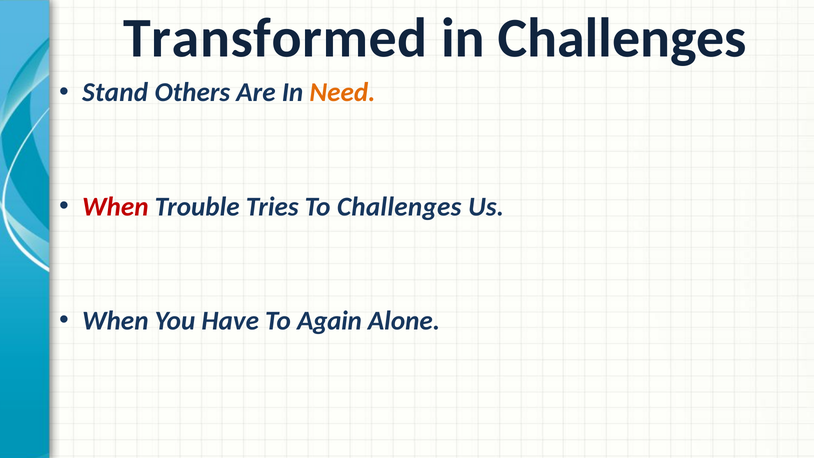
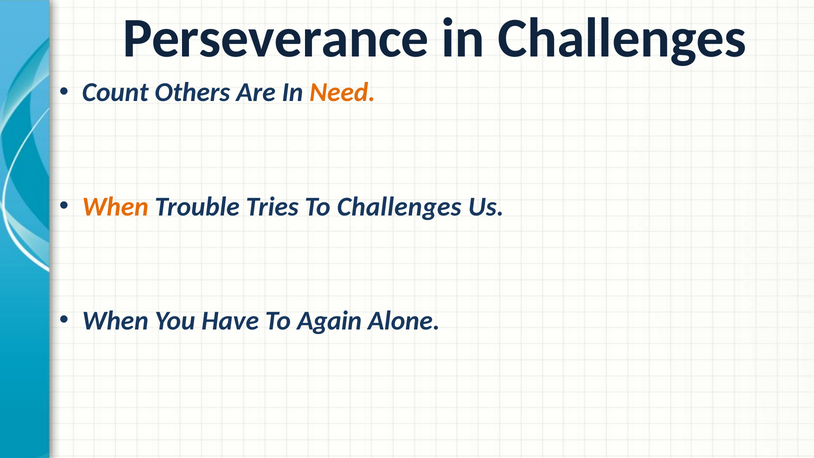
Transformed: Transformed -> Perseverance
Stand: Stand -> Count
When at (115, 207) colour: red -> orange
